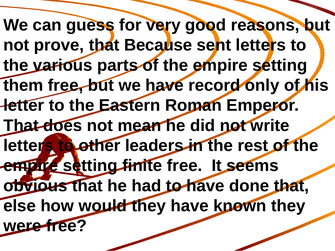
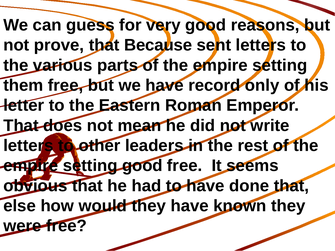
setting finite: finite -> good
